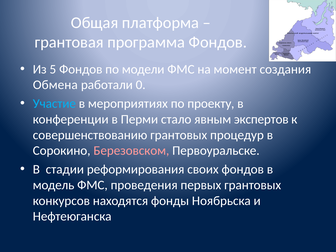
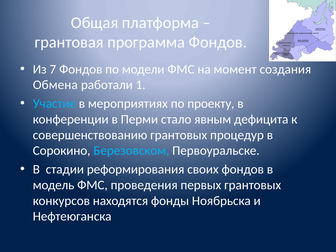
5: 5 -> 7
0: 0 -> 1
экспертов: экспертов -> дефицита
Березовском colour: pink -> light blue
